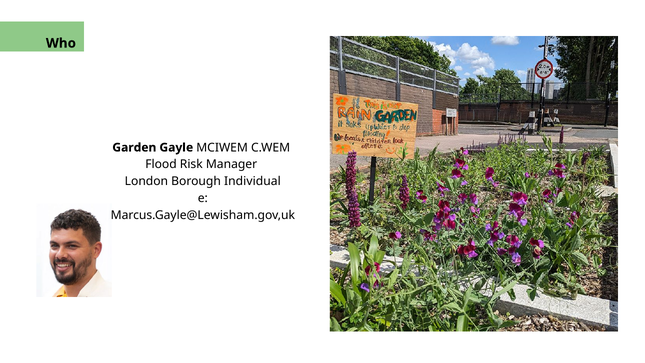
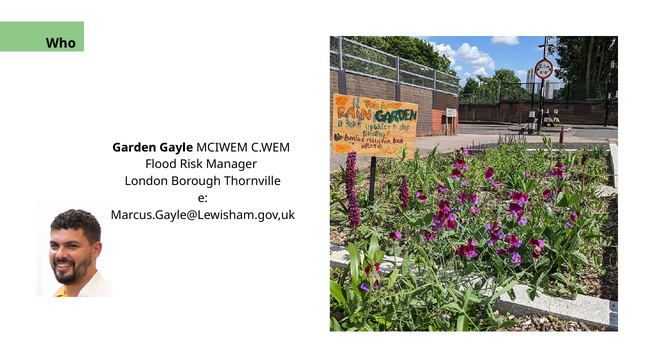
Individual: Individual -> Thornville
